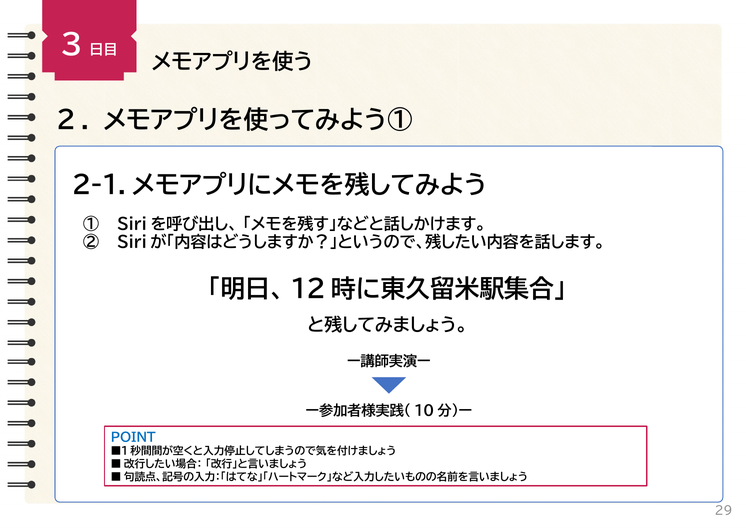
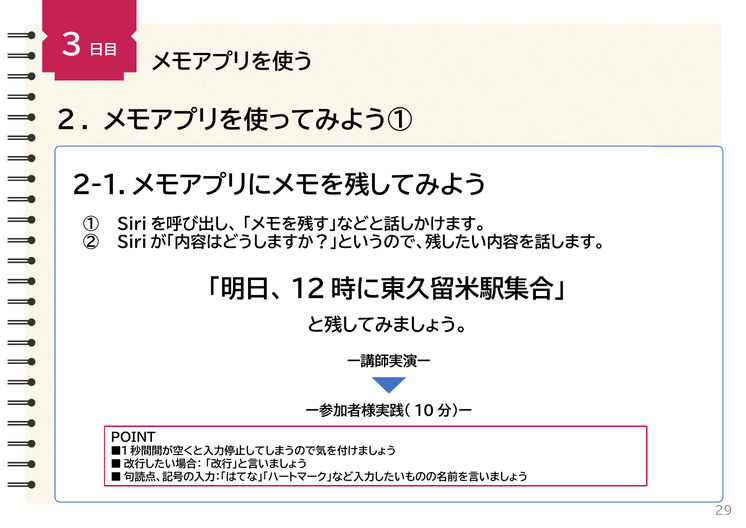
POINT colour: blue -> black
